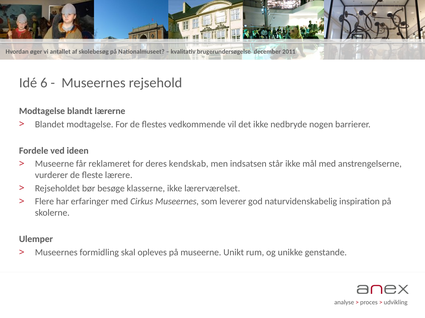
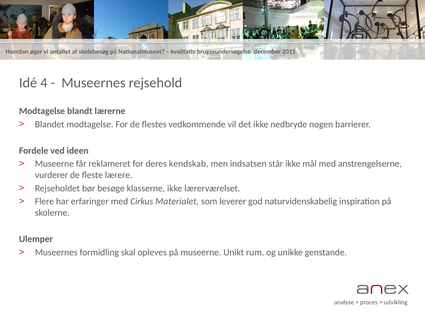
6: 6 -> 4
Cirkus Museernes: Museernes -> Materialet
